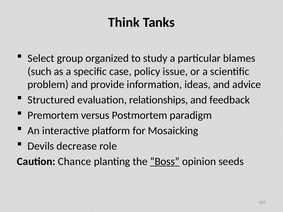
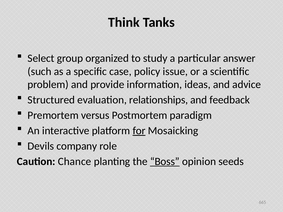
blames: blames -> answer
for underline: none -> present
decrease: decrease -> company
